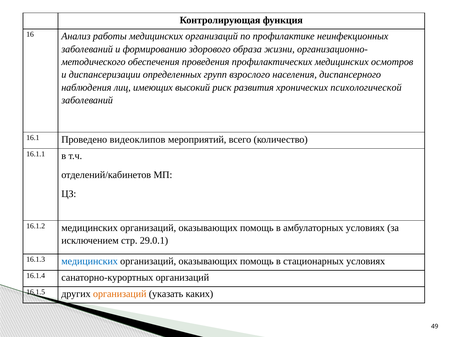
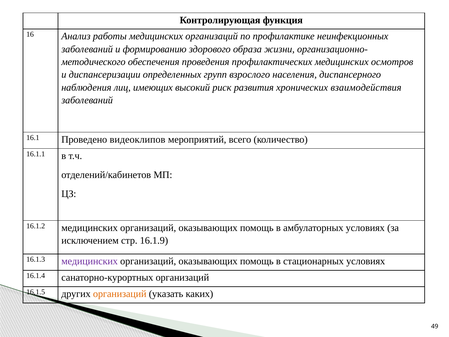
психологической: психологической -> взаимодействия
29.0.1: 29.0.1 -> 16.1.9
медицинских at (90, 261) colour: blue -> purple
